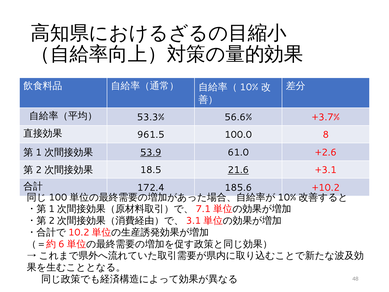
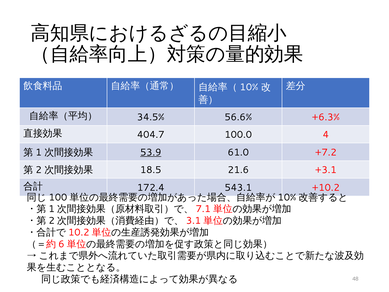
53.3%: 53.3% -> 34.5%
+3.7%: +3.7% -> +6.3%
961.5: 961.5 -> 404.7
8: 8 -> 4
+2.6: +2.6 -> +7.2
21.6 underline: present -> none
185.6: 185.6 -> 543.1
